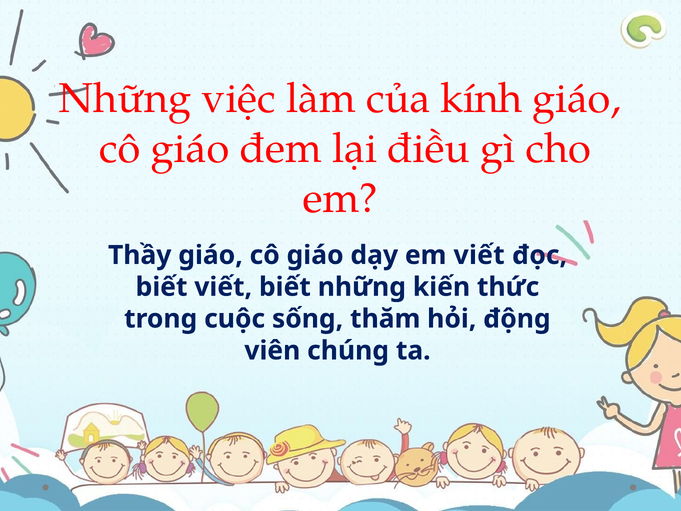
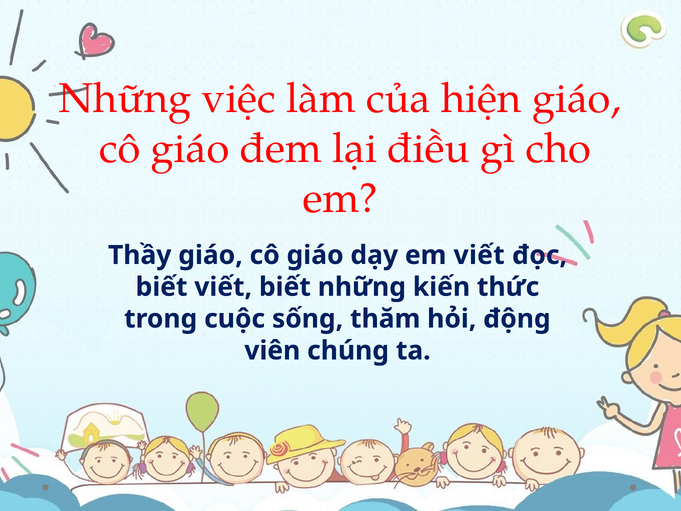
kính: kính -> hiện
